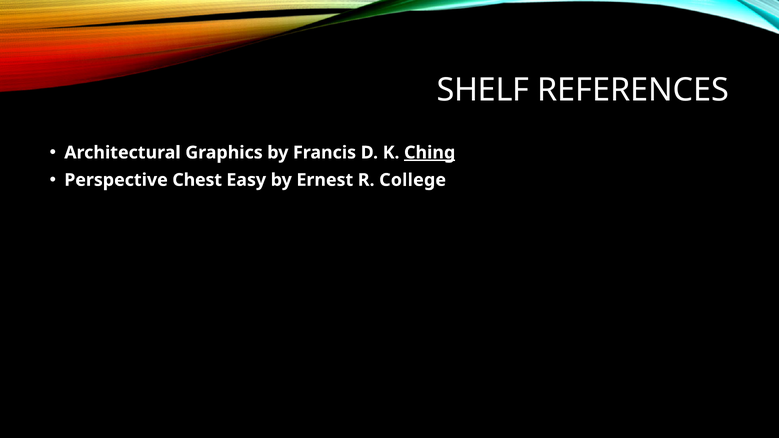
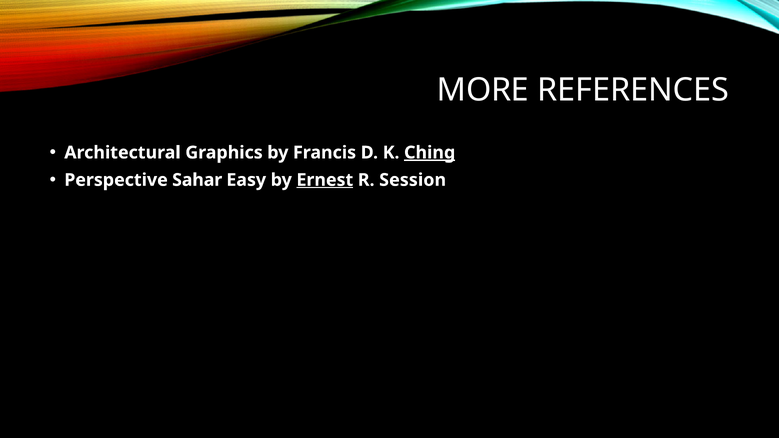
SHELF: SHELF -> MORE
Chest: Chest -> Sahar
Ernest underline: none -> present
College: College -> Session
